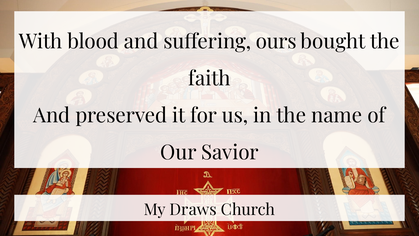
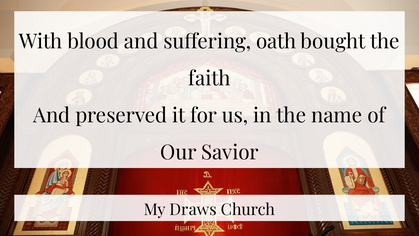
ours: ours -> oath
